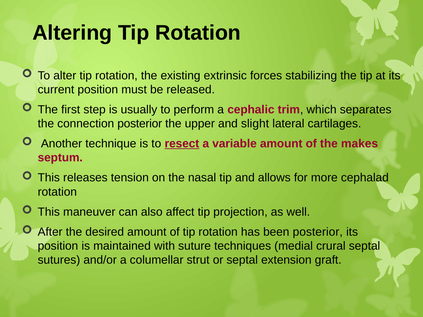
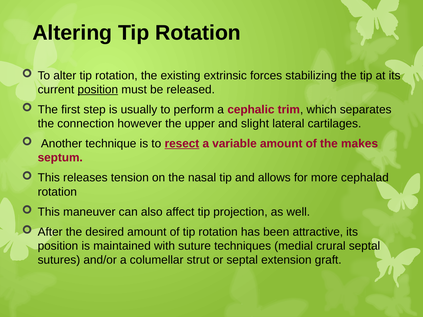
position at (98, 90) underline: none -> present
connection posterior: posterior -> however
been posterior: posterior -> attractive
